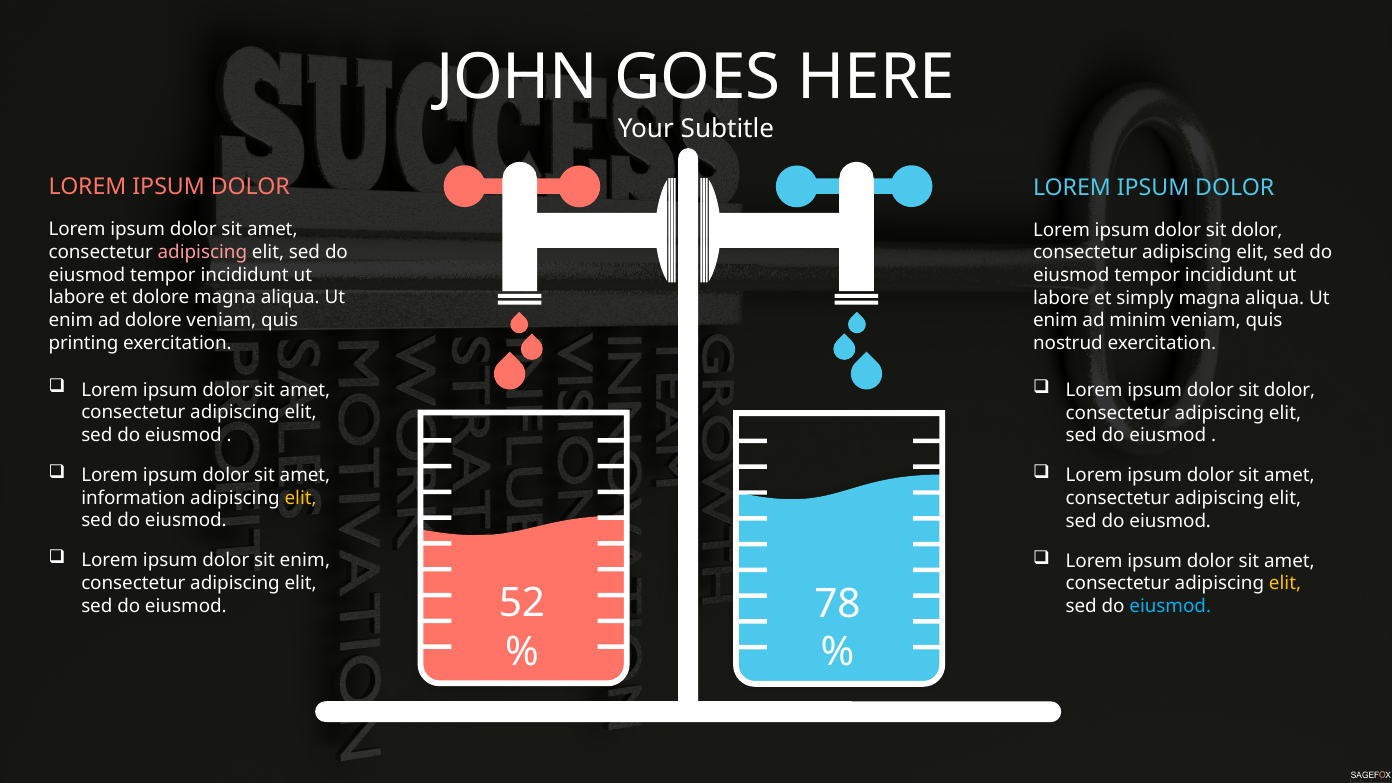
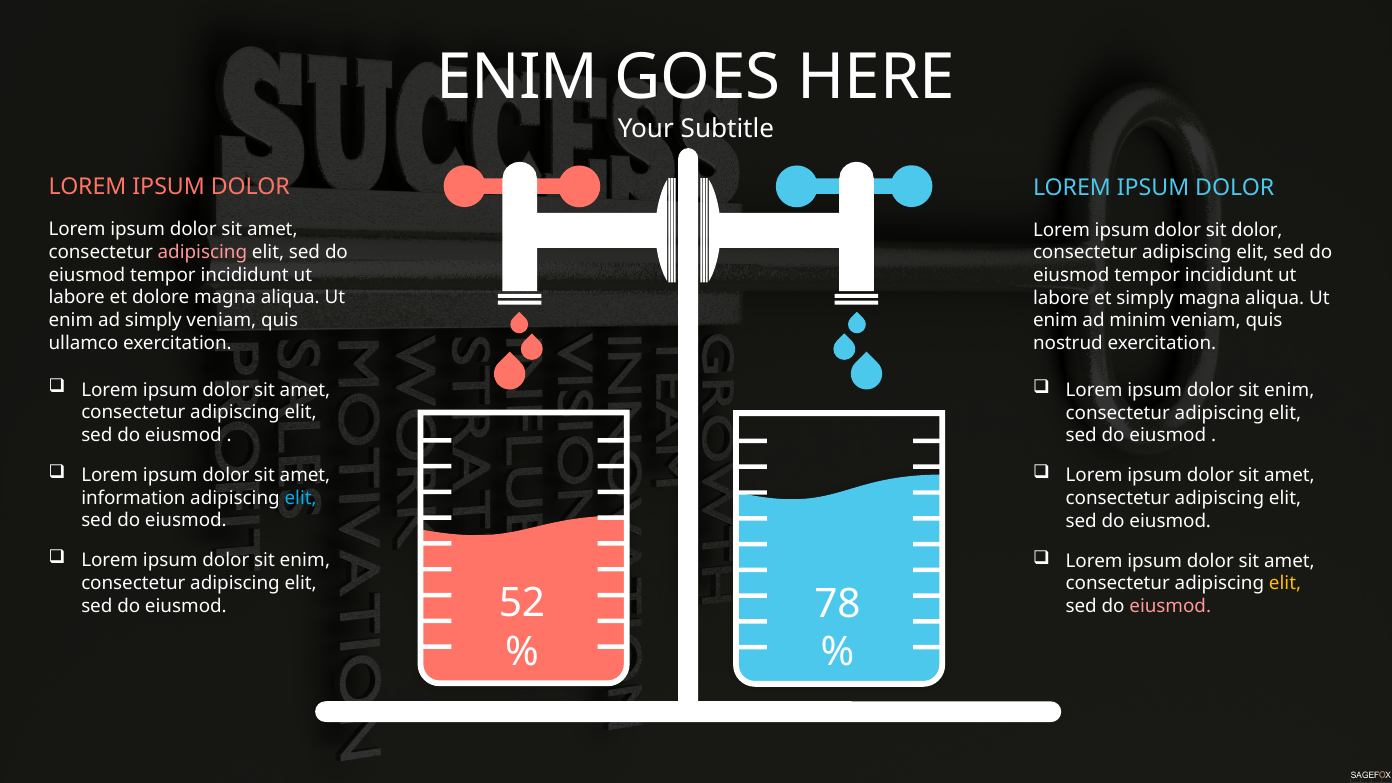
JOHN at (517, 77): JOHN -> ENIM
ad dolore: dolore -> simply
printing: printing -> ullamco
dolor at (1289, 390): dolor -> enim
elit at (301, 498) colour: yellow -> light blue
eiusmod at (1170, 606) colour: light blue -> pink
